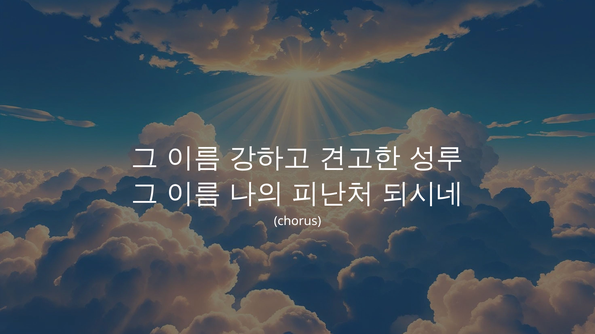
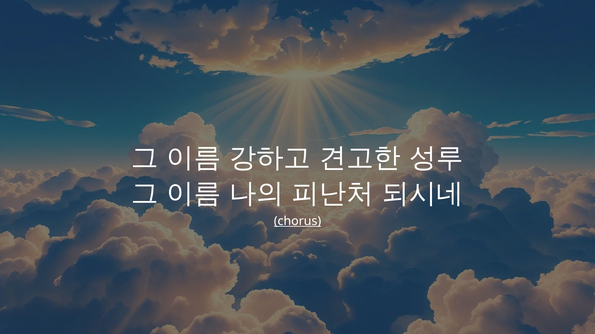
chorus underline: none -> present
